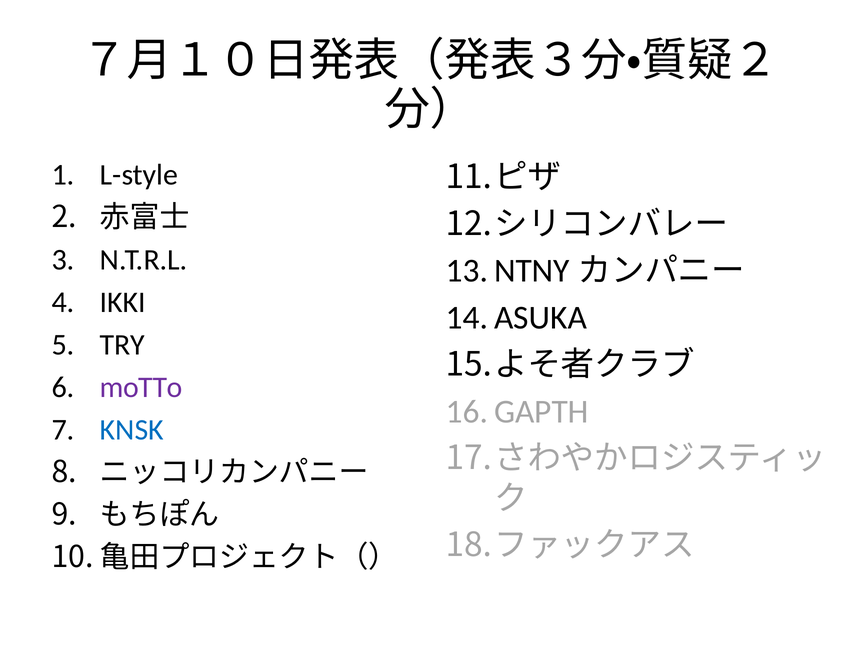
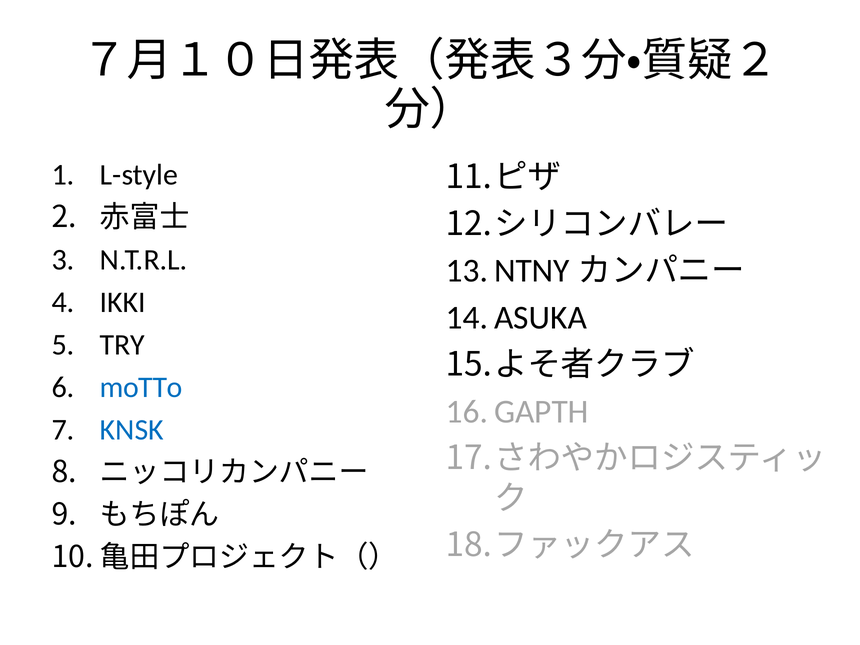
moTTo colour: purple -> blue
